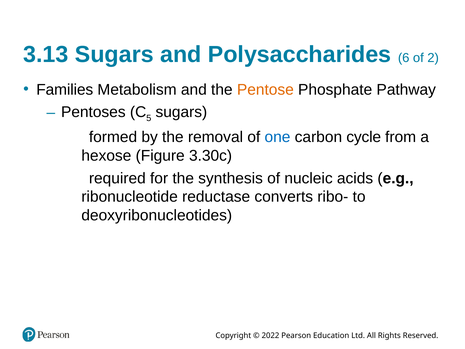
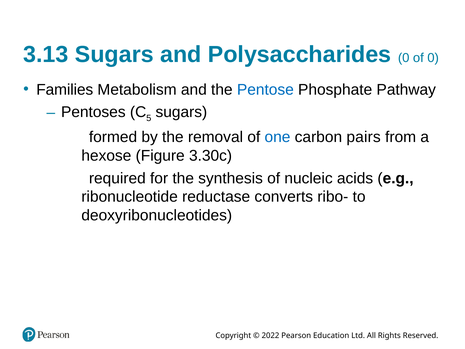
Polysaccharides 6: 6 -> 0
of 2: 2 -> 0
Pentose colour: orange -> blue
cycle: cycle -> pairs
